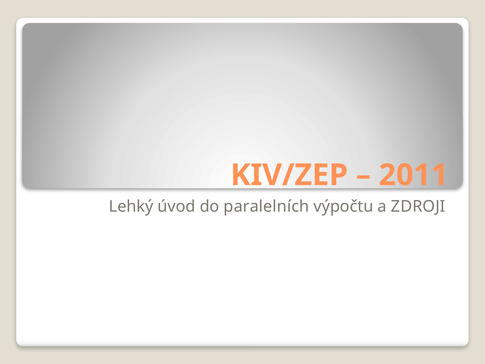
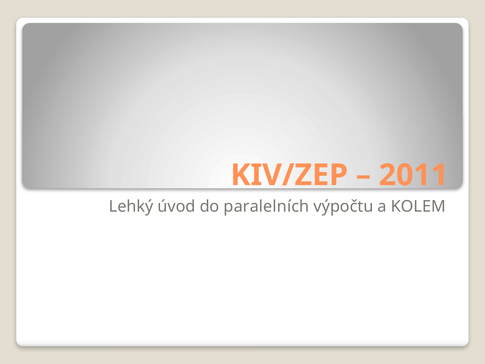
ZDROJI: ZDROJI -> KOLEM
